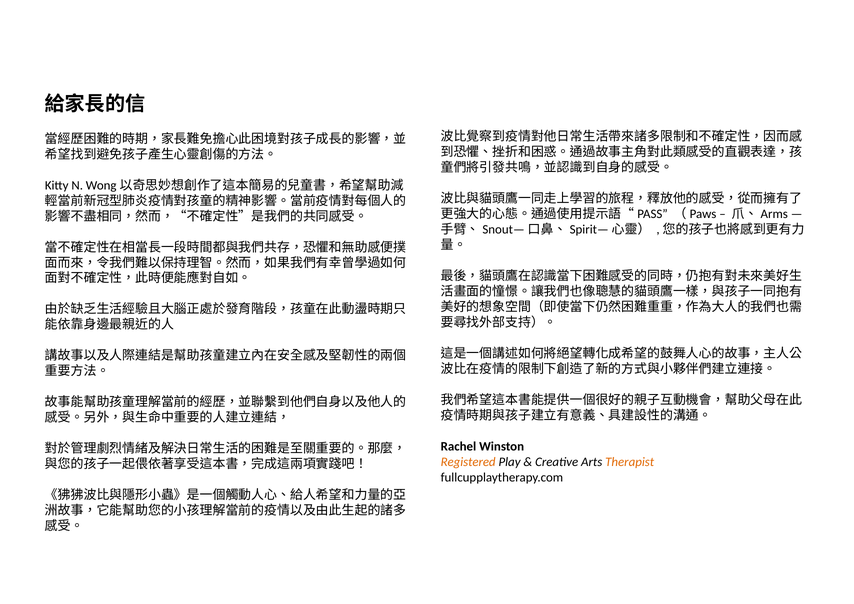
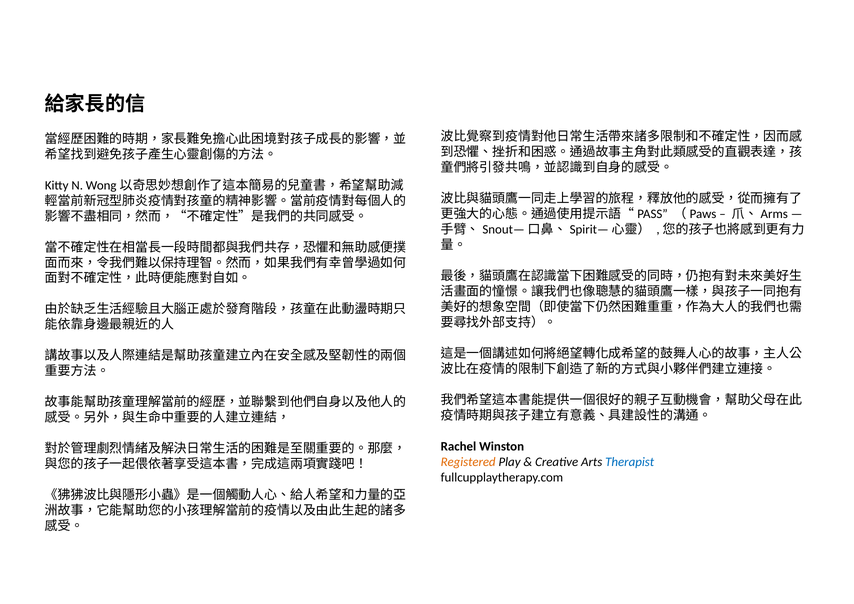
Therapist colour: orange -> blue
